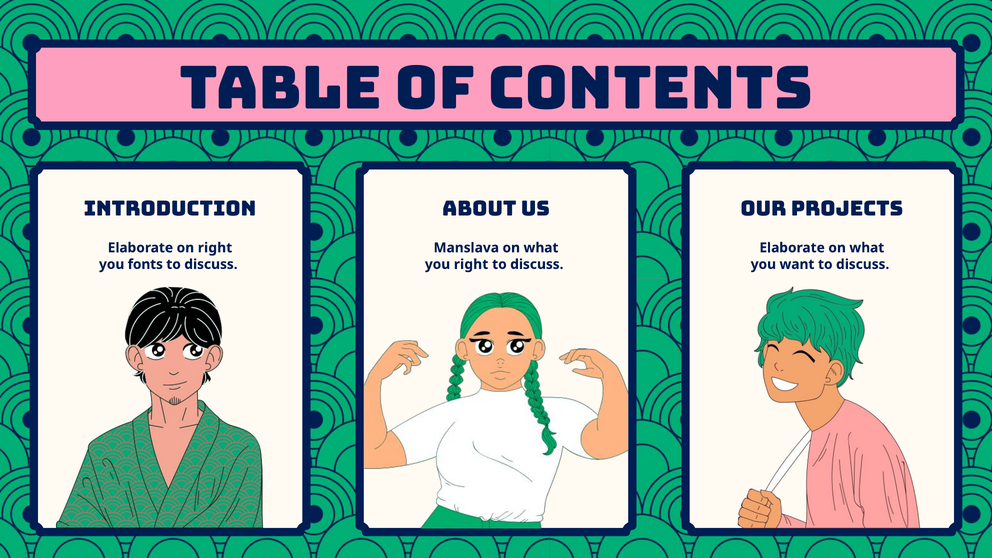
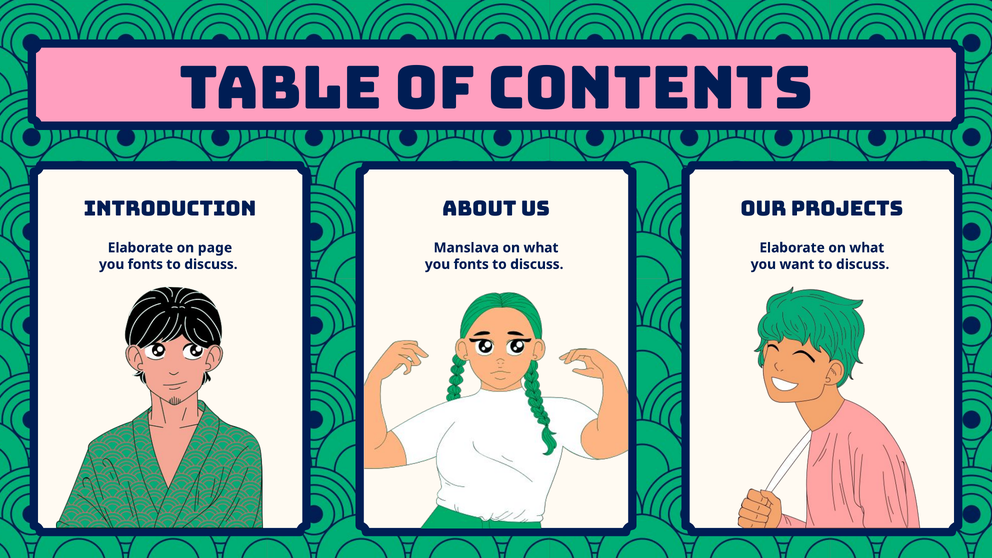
on right: right -> page
right at (471, 264): right -> fonts
